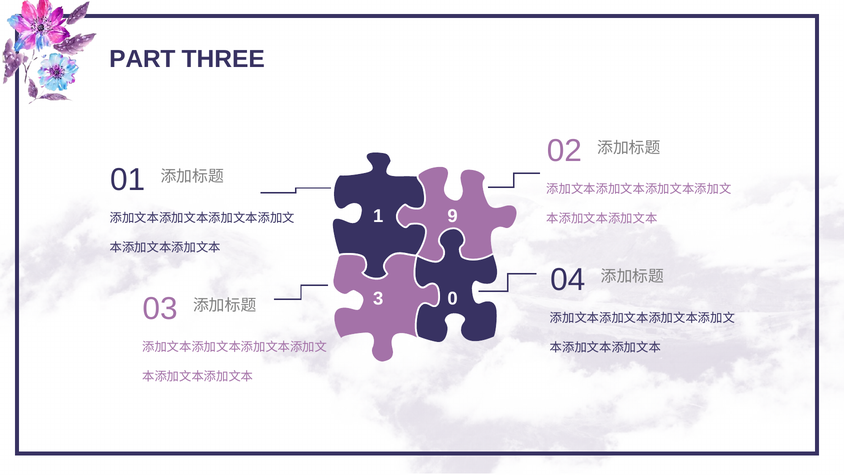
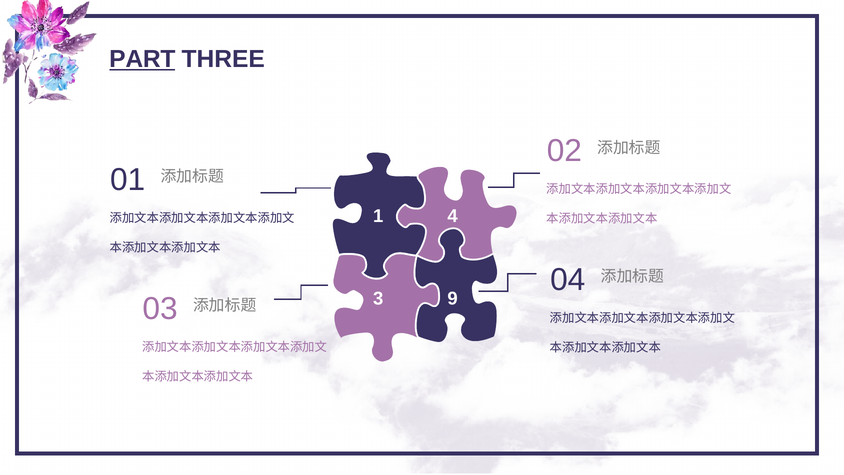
PART underline: none -> present
9: 9 -> 4
0: 0 -> 9
